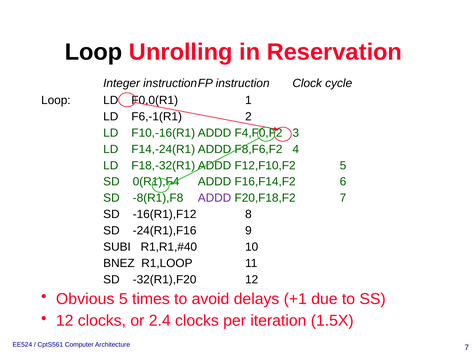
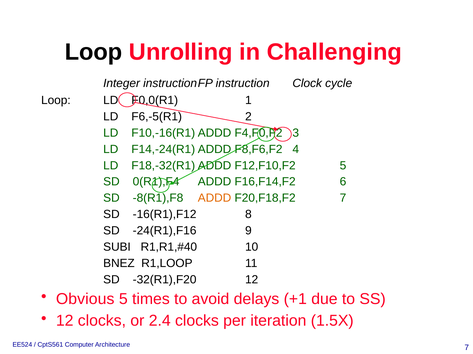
Reservation: Reservation -> Challenging
F6,-1(R1: F6,-1(R1 -> F6,-5(R1
ADDD at (215, 198) colour: purple -> orange
